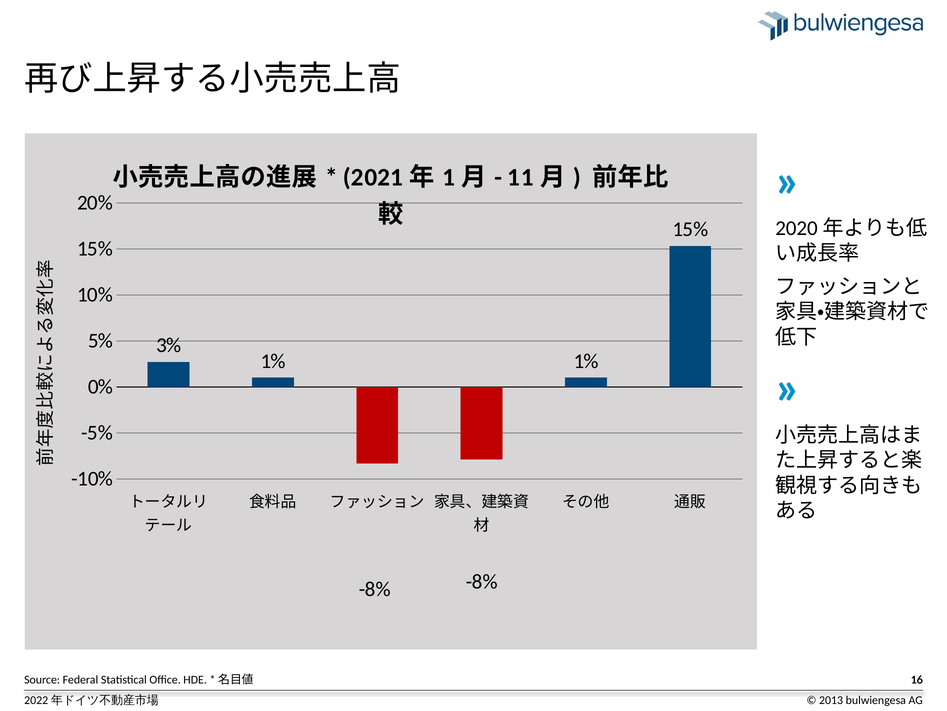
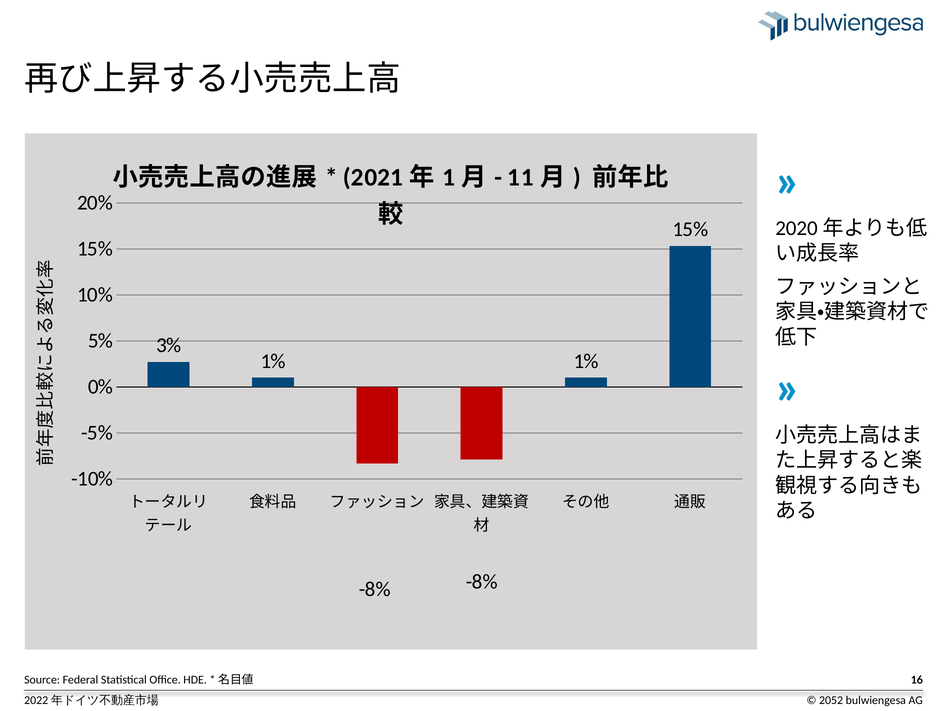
2013: 2013 -> 2052
